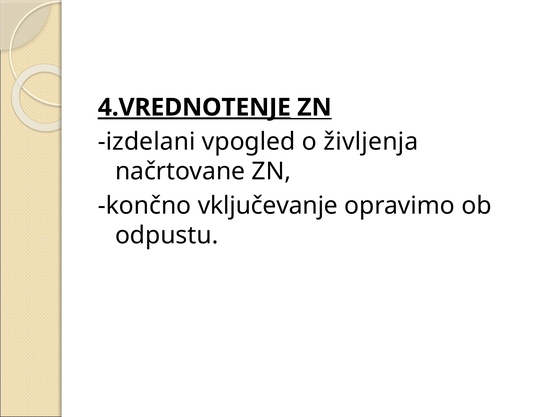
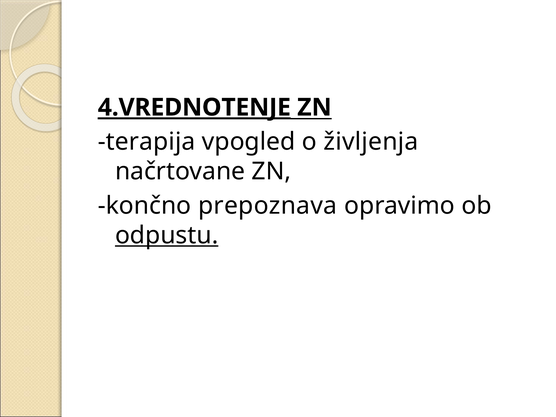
izdelani: izdelani -> terapija
vključevanje: vključevanje -> prepoznava
odpustu underline: none -> present
